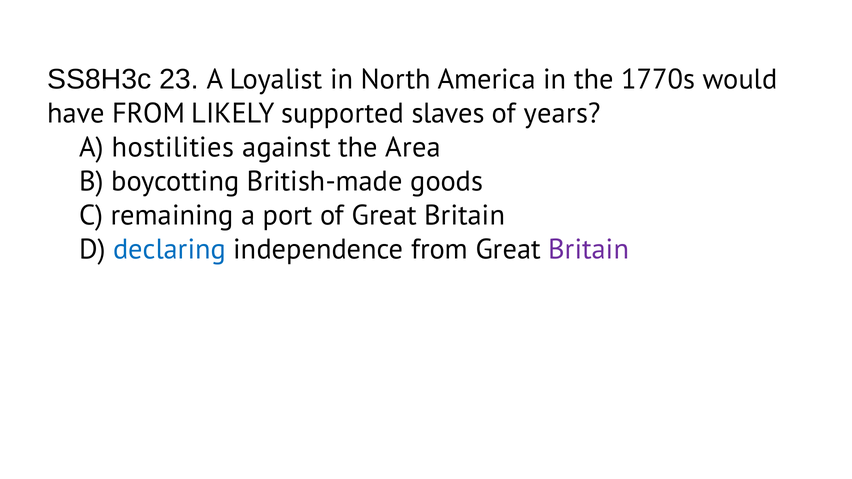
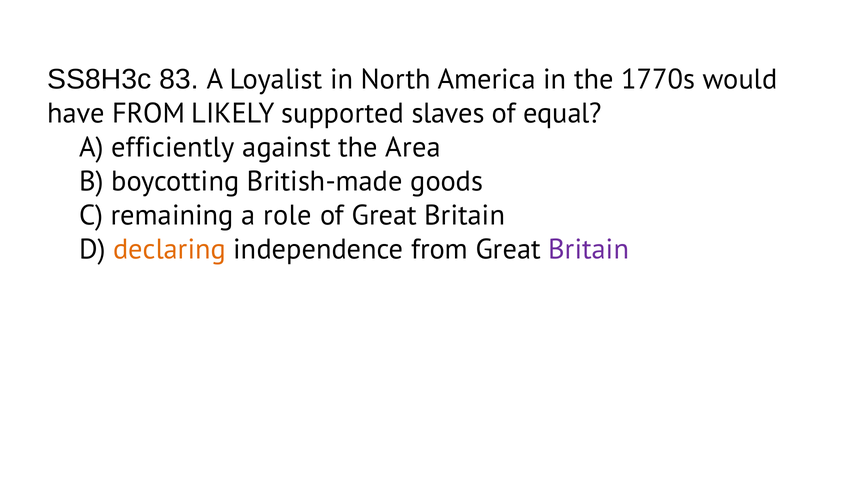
23: 23 -> 83
years: years -> equal
hostilities: hostilities -> efficiently
port: port -> role
declaring colour: blue -> orange
